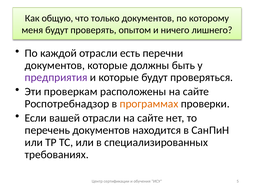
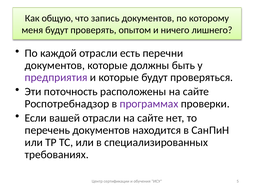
только: только -> запись
проверкам: проверкам -> поточность
программах colour: orange -> purple
